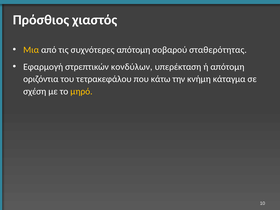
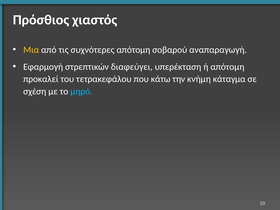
σταθερότητας: σταθερότητας -> αναπαραγωγή
κονδύλων: κονδύλων -> διαφεύγει
οριζόντια: οριζόντια -> προκαλεί
μηρό colour: yellow -> light blue
